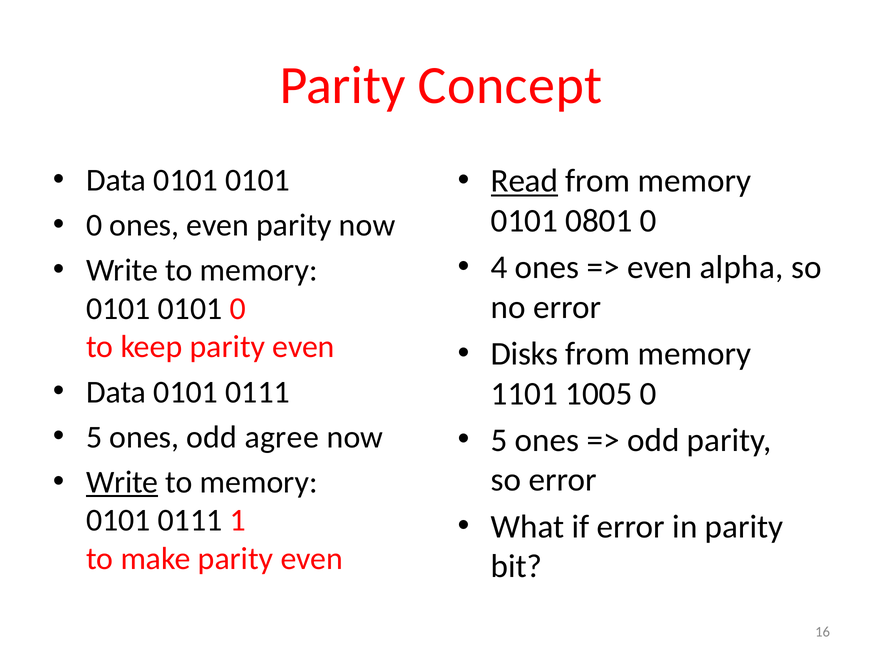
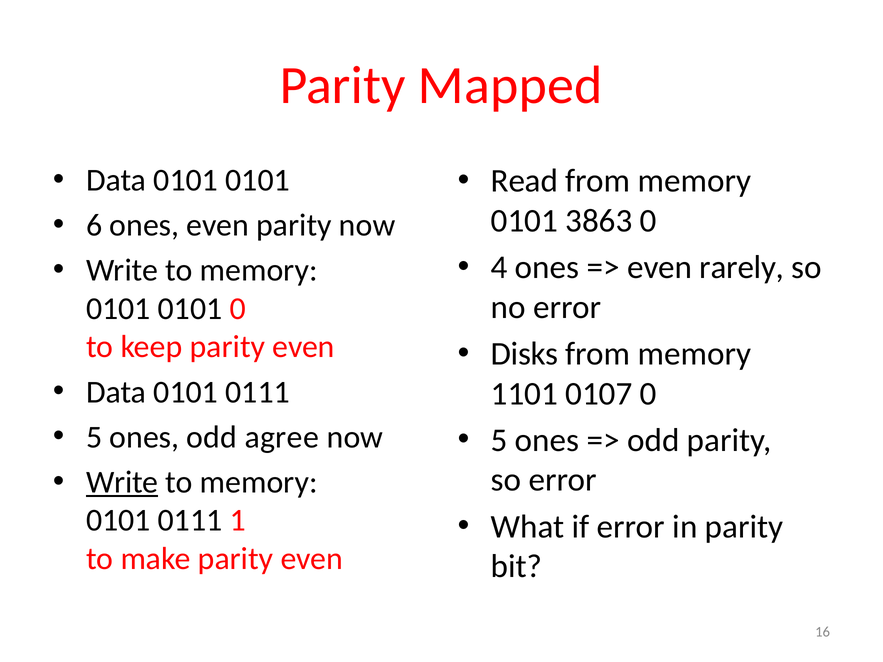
Concept: Concept -> Mapped
Read underline: present -> none
0801: 0801 -> 3863
0 at (94, 225): 0 -> 6
alpha: alpha -> rarely
1005: 1005 -> 0107
